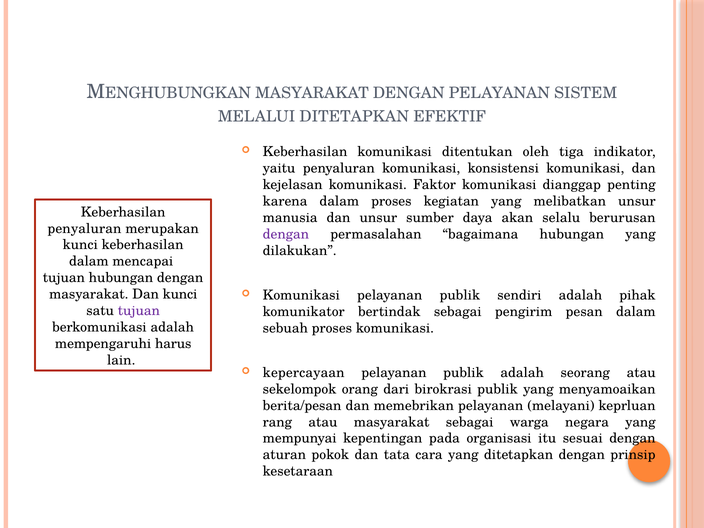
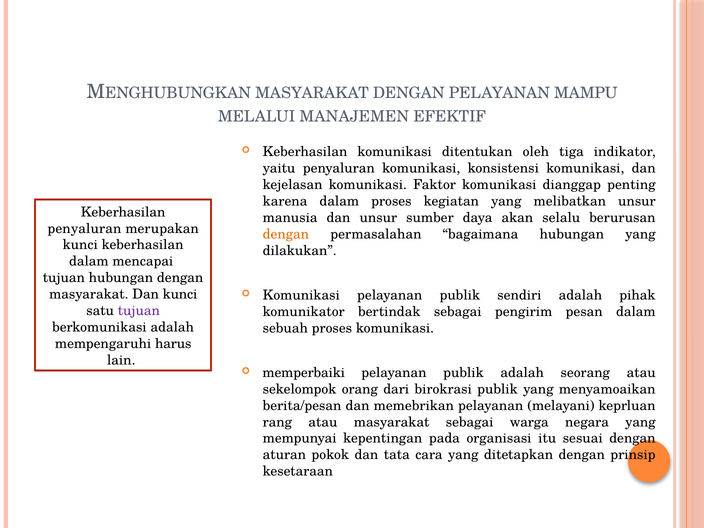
SISTEM: SISTEM -> MAMPU
MELALUI DITETAPKAN: DITETAPKAN -> MANAJEMEN
dengan at (286, 234) colour: purple -> orange
kepercayaan: kepercayaan -> memperbaiki
